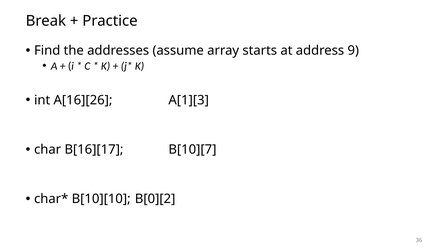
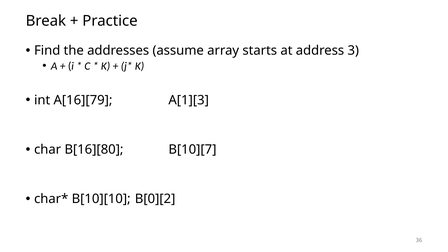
9: 9 -> 3
A[16][26: A[16][26 -> A[16][79
B[16][17: B[16][17 -> B[16][80
